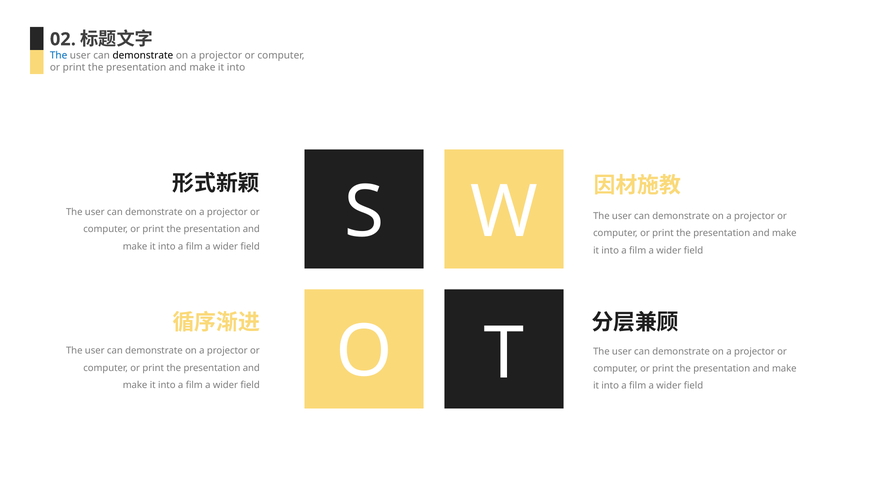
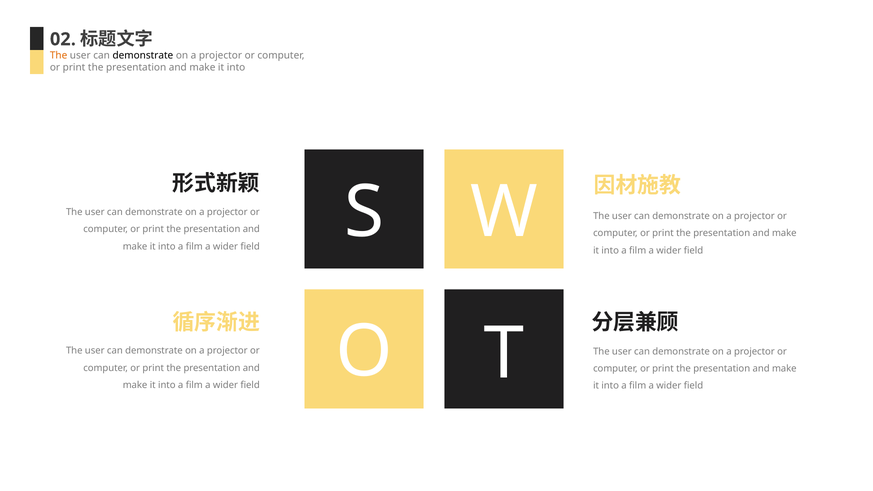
The at (59, 56) colour: blue -> orange
